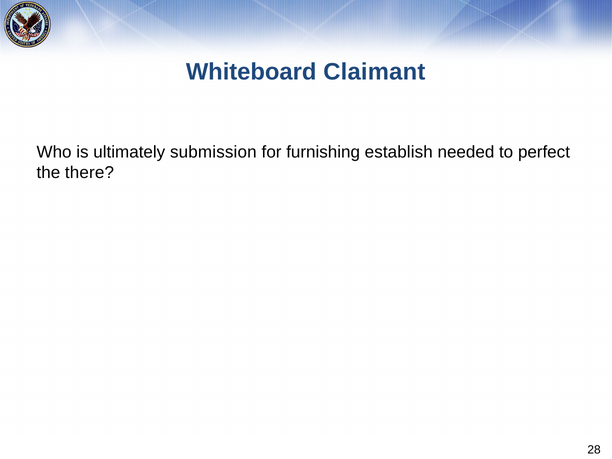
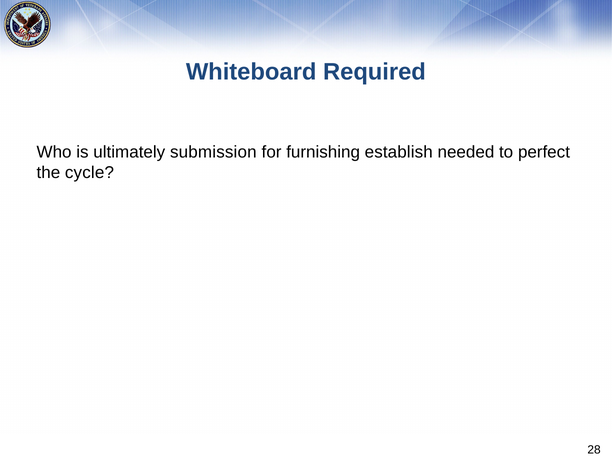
Claimant: Claimant -> Required
there: there -> cycle
